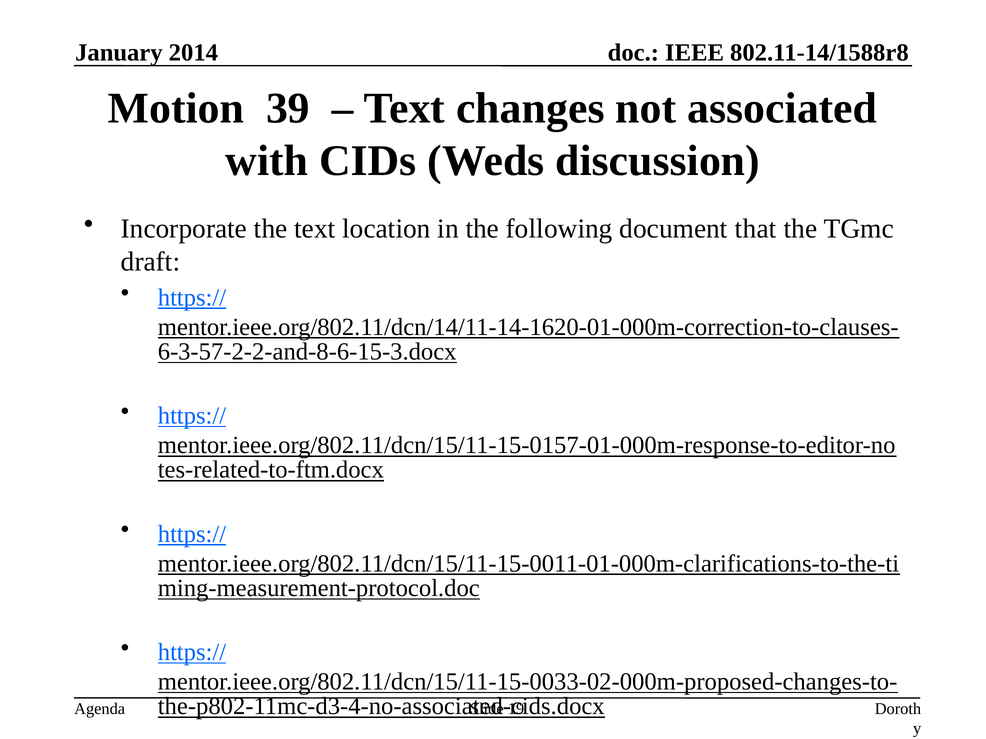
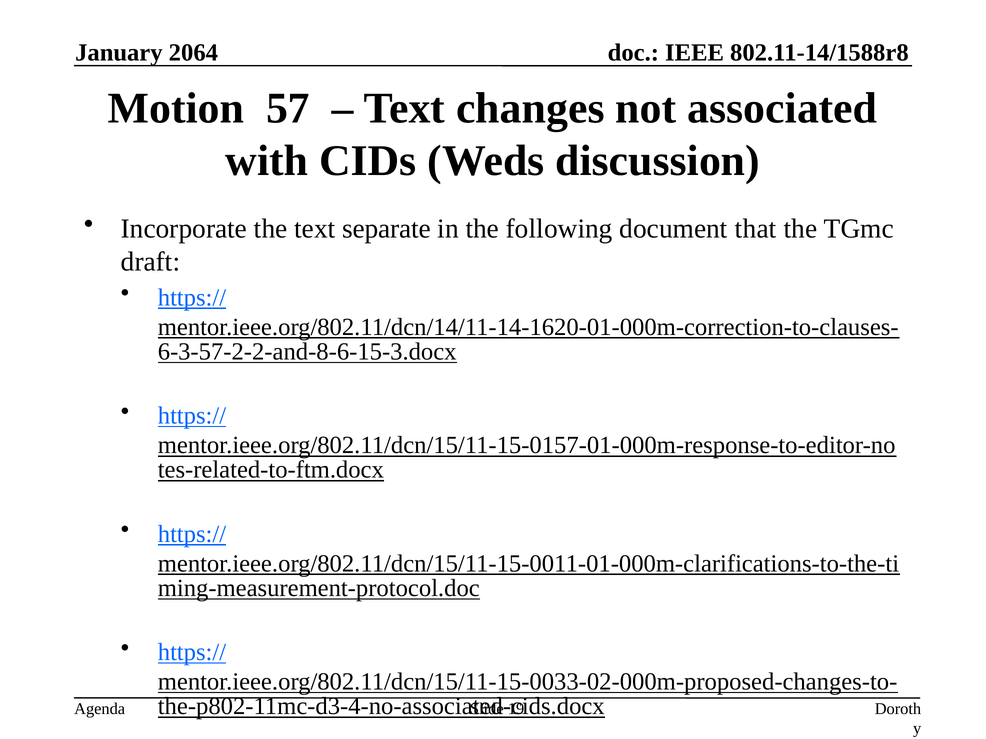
2014: 2014 -> 2064
39: 39 -> 57
location: location -> separate
